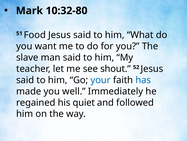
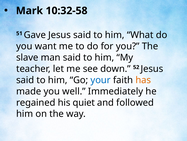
10:32-80: 10:32-80 -> 10:32-58
Food: Food -> Gave
shout: shout -> down
has colour: blue -> orange
